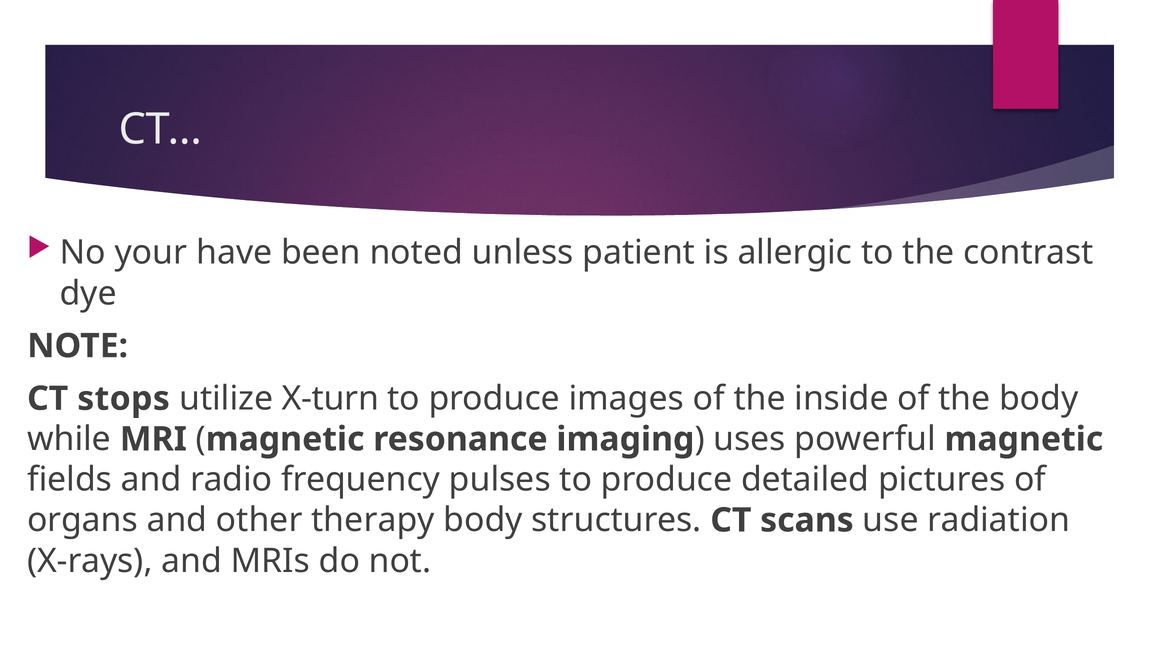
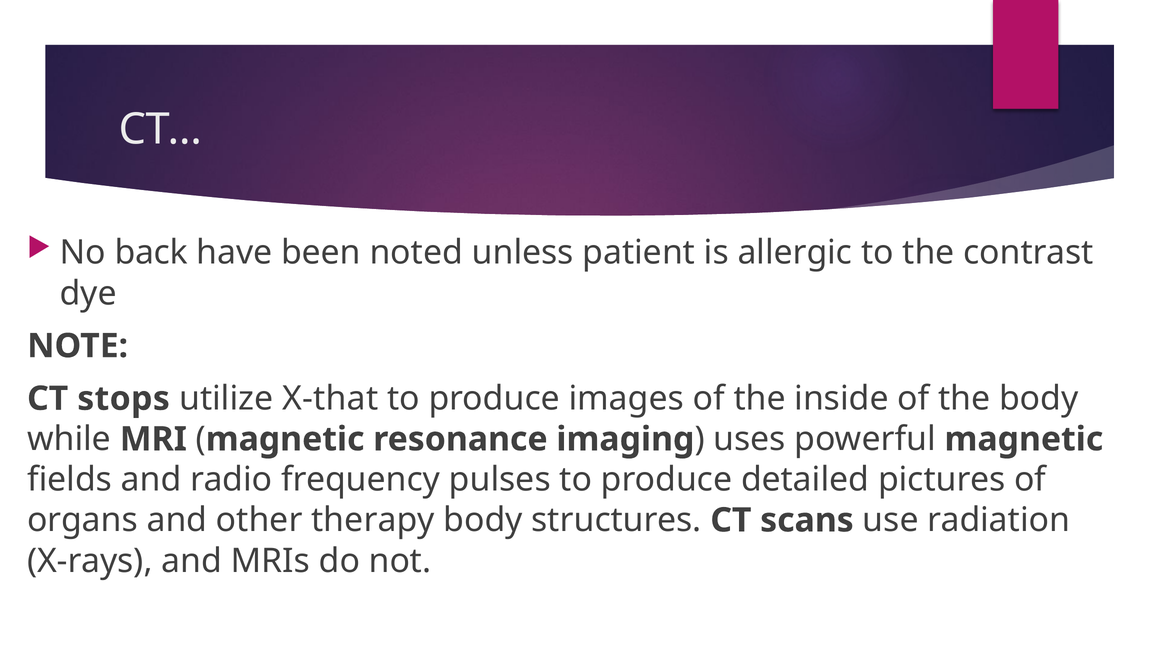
your: your -> back
X-turn: X-turn -> X-that
